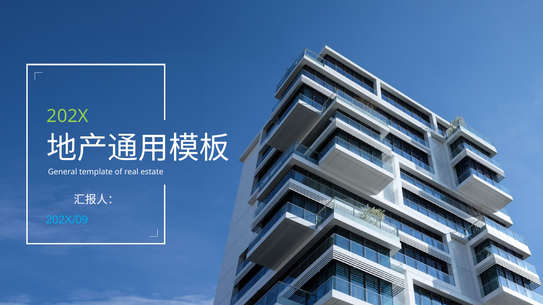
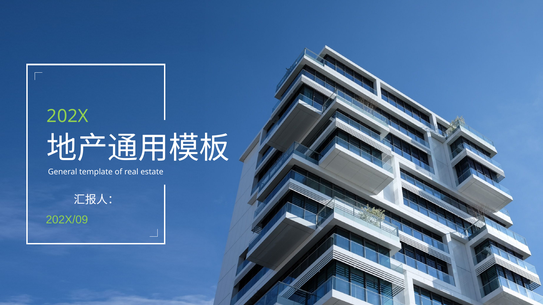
202X/09 colour: light blue -> light green
